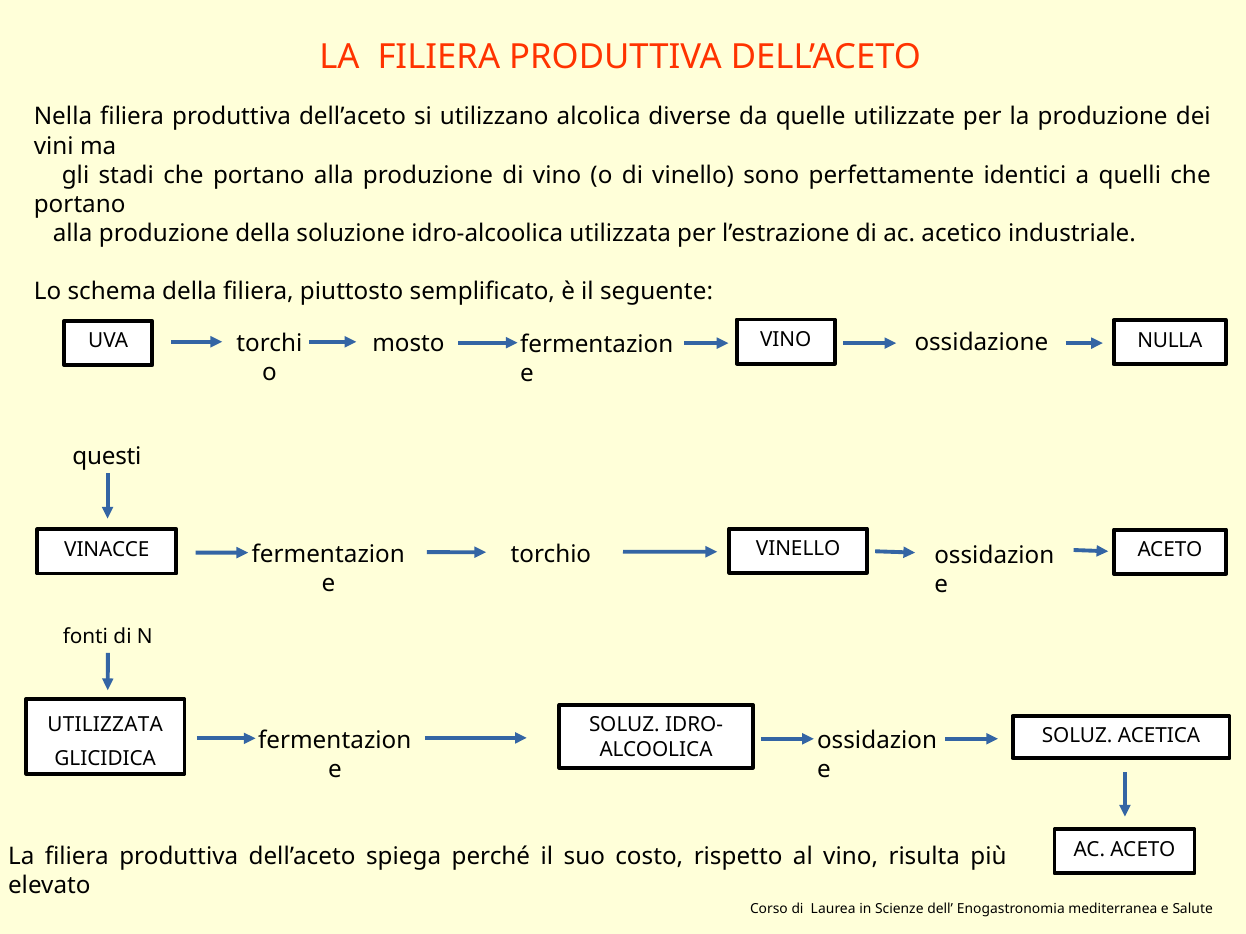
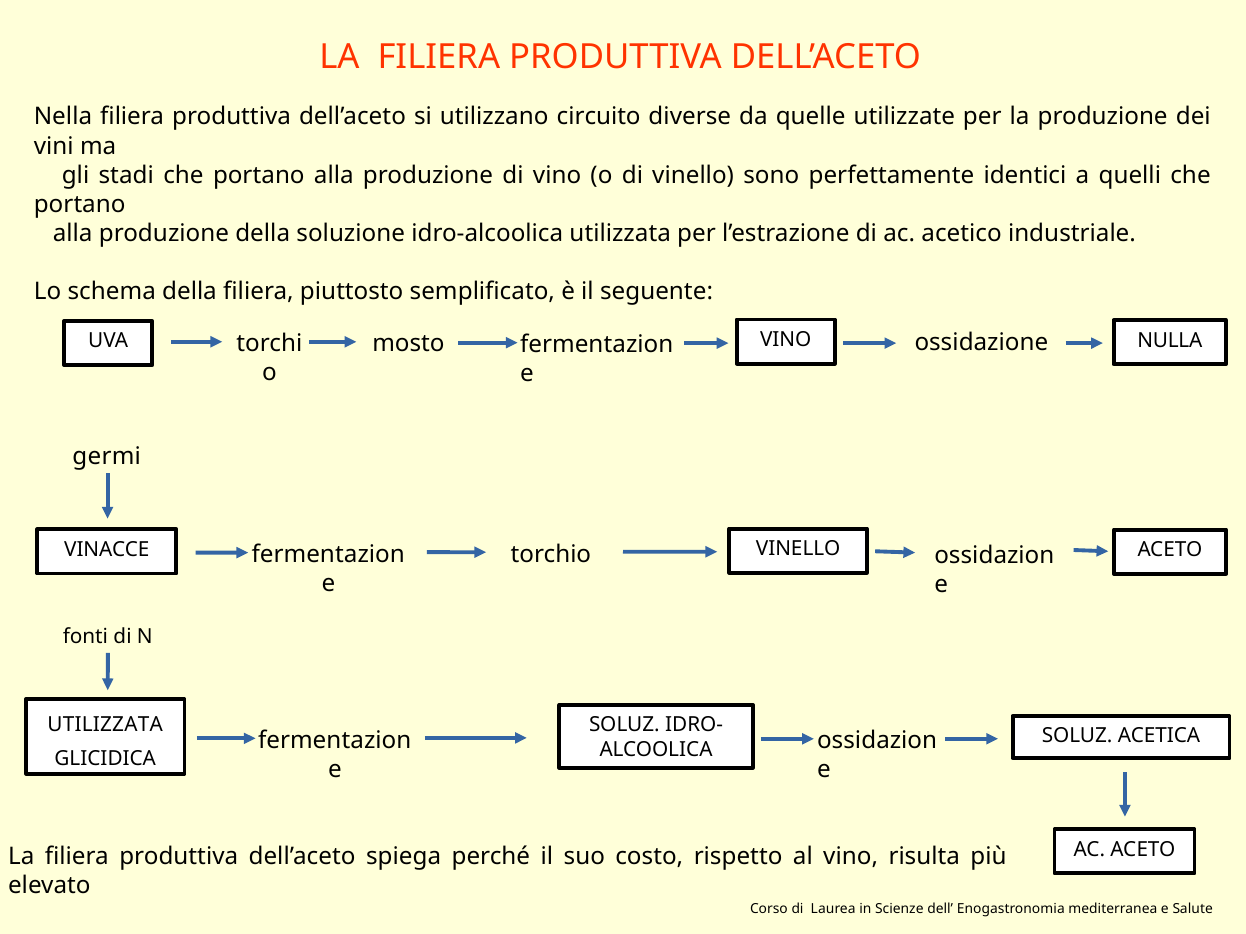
alcolica: alcolica -> circuito
questi: questi -> germi
